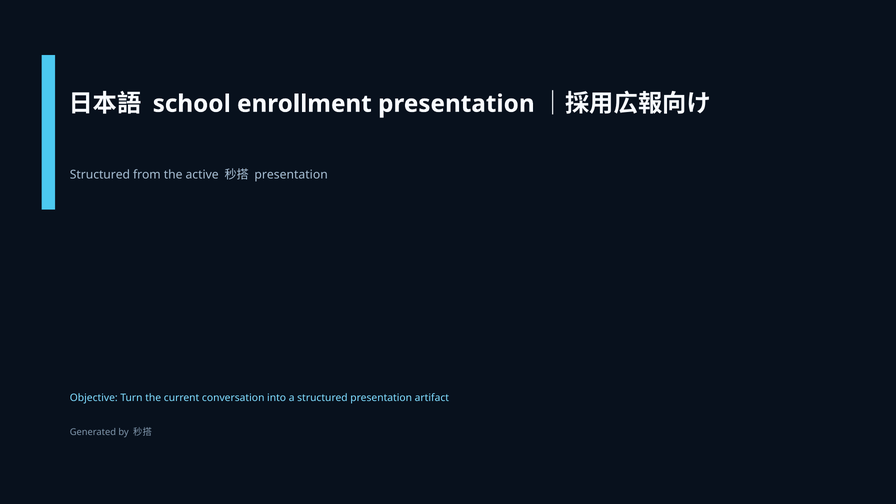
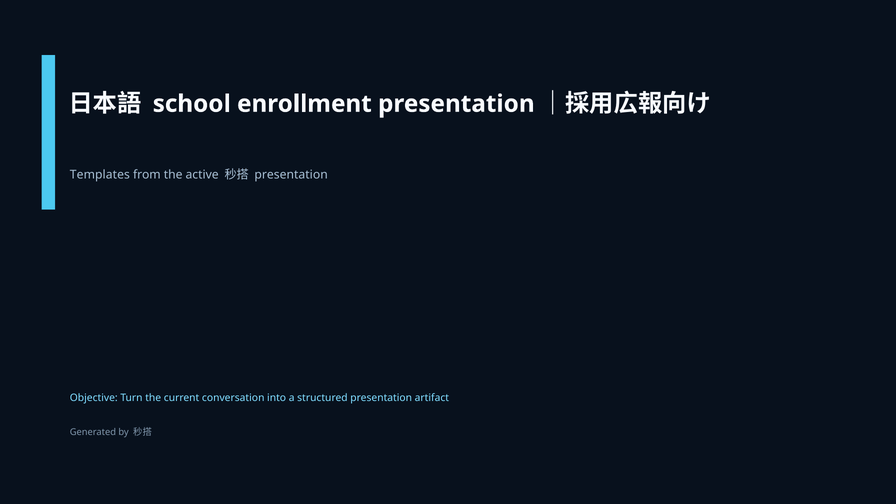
Structured at (100, 175): Structured -> Templates
